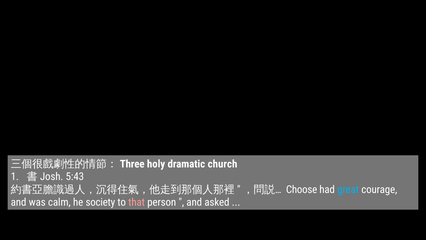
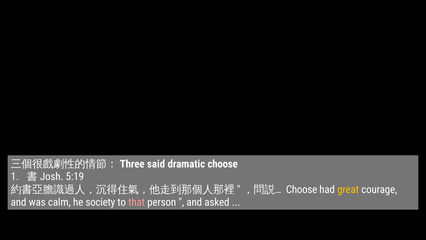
holy: holy -> said
dramatic church: church -> choose
5:43: 5:43 -> 5:19
great colour: light blue -> yellow
